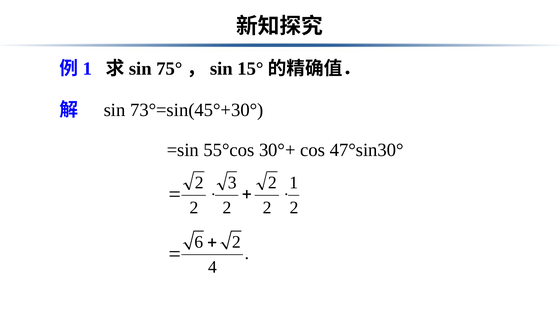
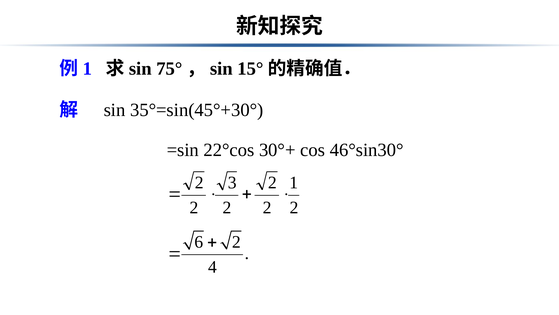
73°=sin(45°+30°: 73°=sin(45°+30° -> 35°=sin(45°+30°
55°cos: 55°cos -> 22°cos
47°sin30°: 47°sin30° -> 46°sin30°
